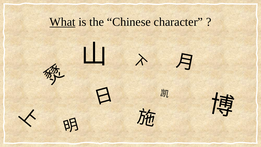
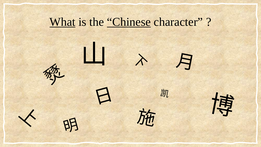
Chinese underline: none -> present
